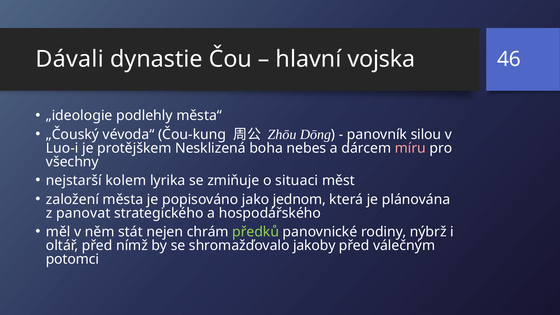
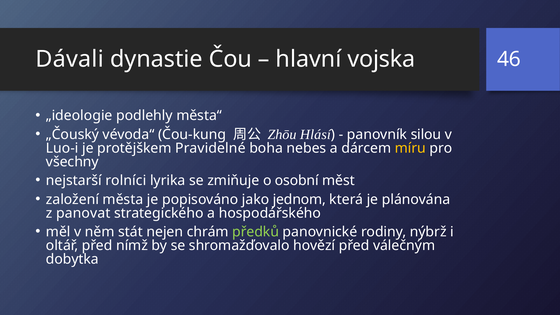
Dōng: Dōng -> Hlásí
Nesklizená: Nesklizená -> Pravidelné
míru colour: pink -> yellow
kolem: kolem -> rolníci
situaci: situaci -> osobní
jakoby: jakoby -> hovězí
potomci: potomci -> dobytka
